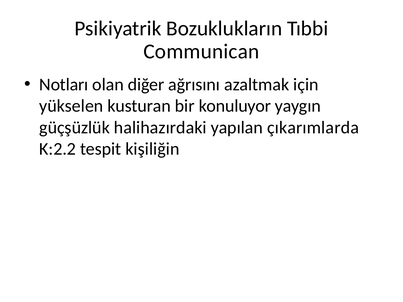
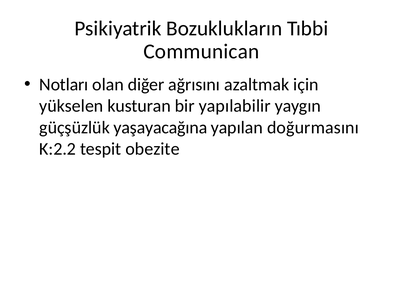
konuluyor: konuluyor -> yapılabilir
halihazırdaki: halihazırdaki -> yaşayacağına
çıkarımlarda: çıkarımlarda -> doğurmasını
kişiliğin: kişiliğin -> obezite
